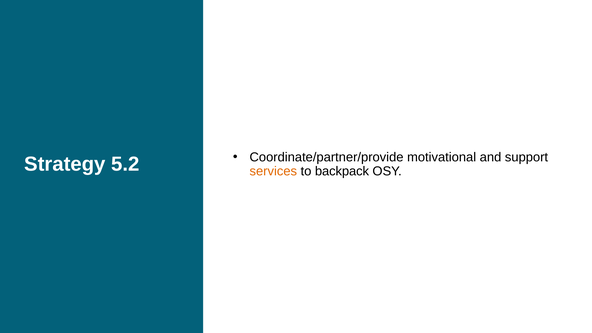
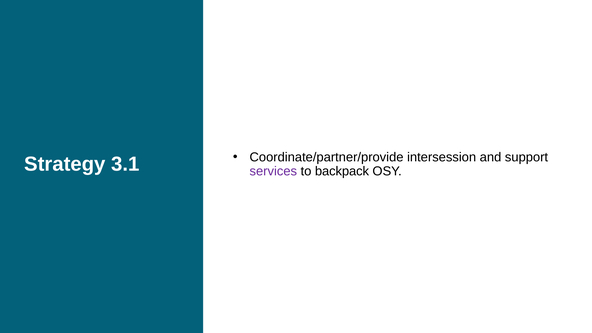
5.2: 5.2 -> 3.1
motivational: motivational -> intersession
services colour: orange -> purple
